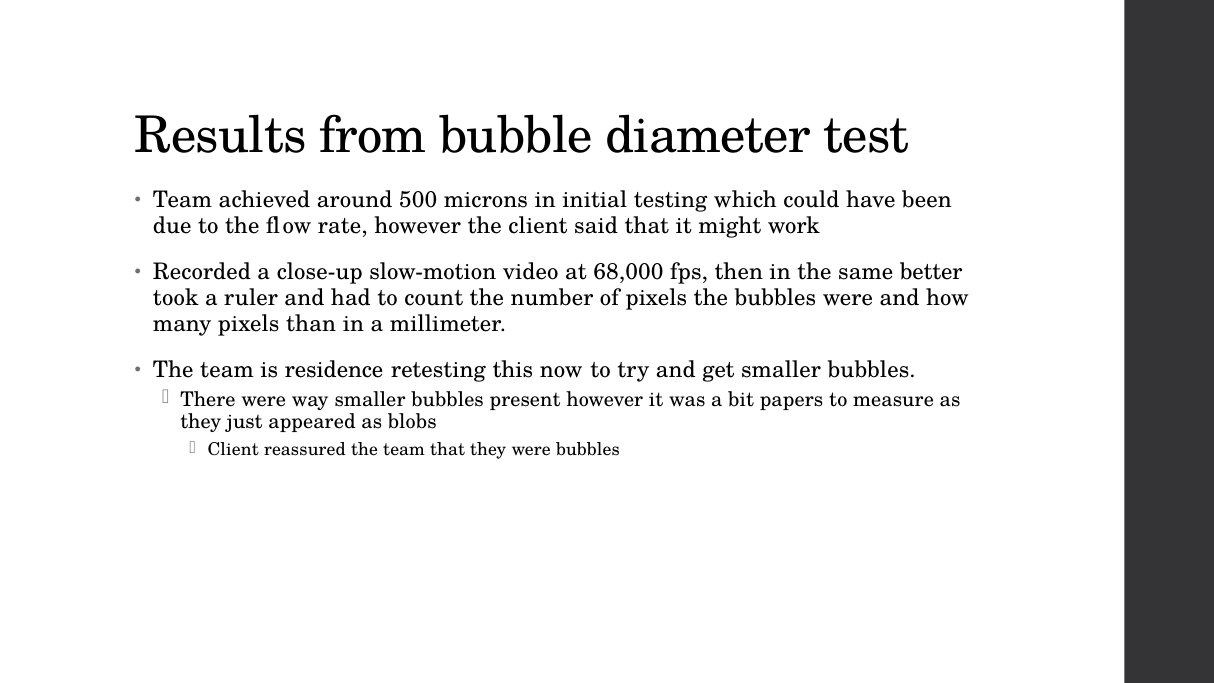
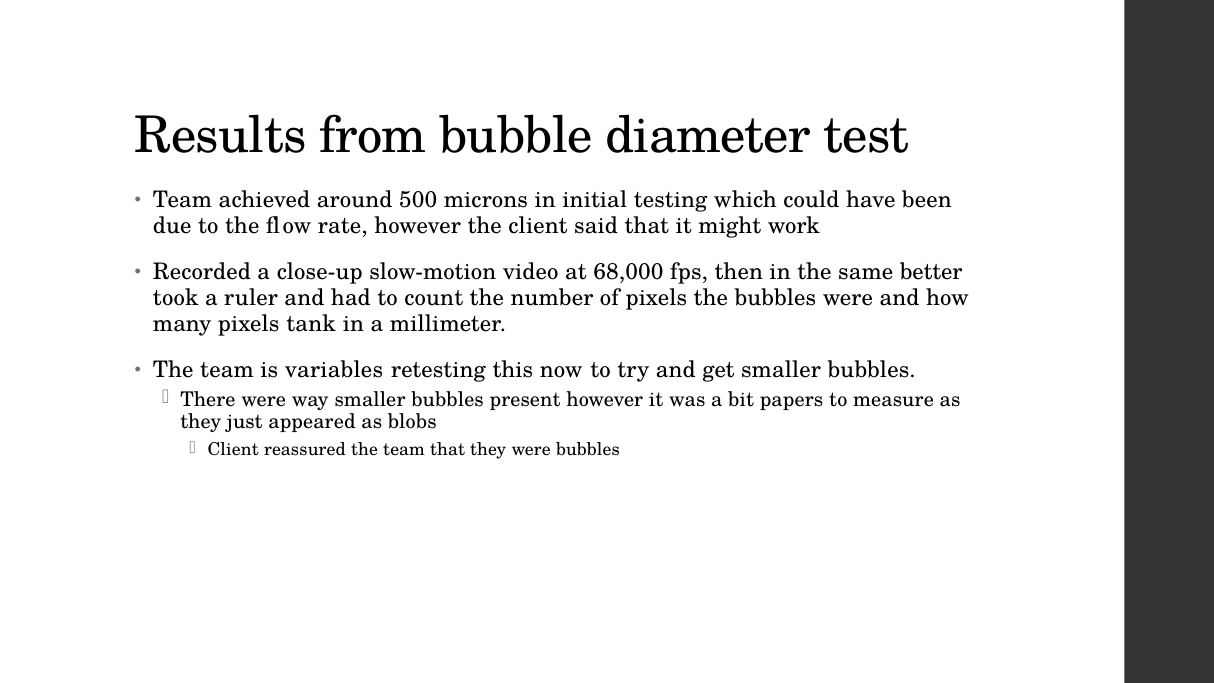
than: than -> tank
residence: residence -> variables
